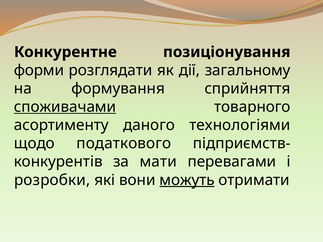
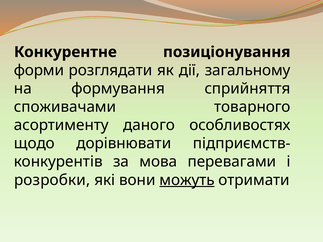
споживачами underline: present -> none
технологіями: технологіями -> особливостях
податкового: податкового -> дорівнювати
мати: мати -> мова
